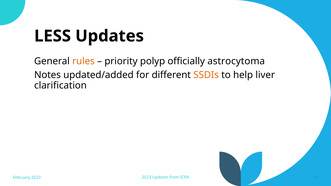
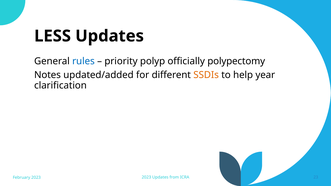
rules colour: orange -> blue
astrocytoma: astrocytoma -> polypectomy
liver: liver -> year
